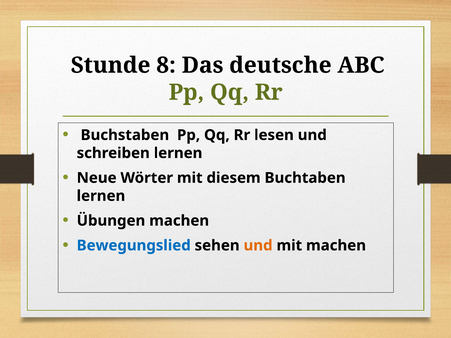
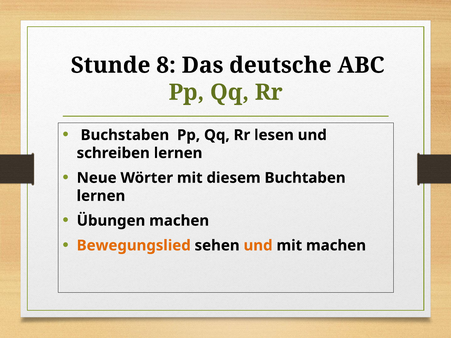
Bewegungslied colour: blue -> orange
